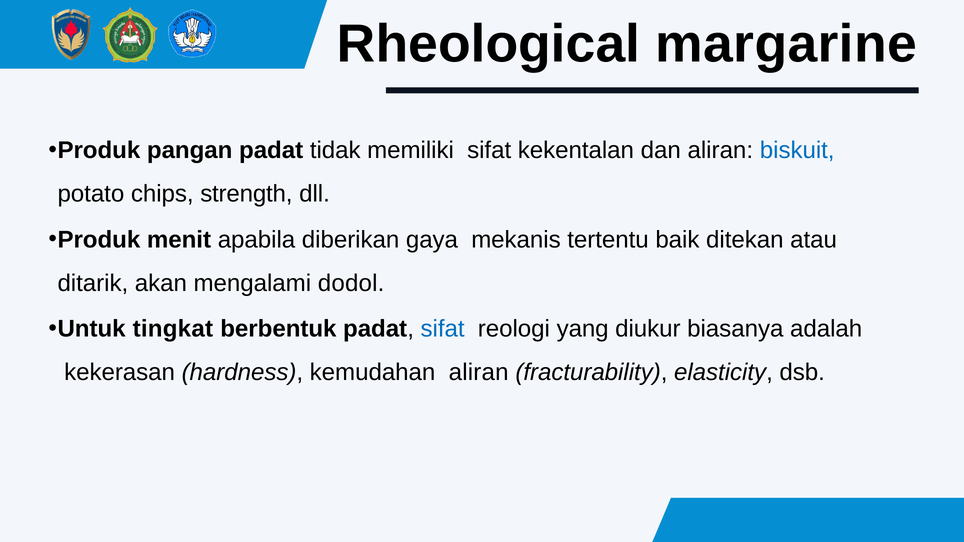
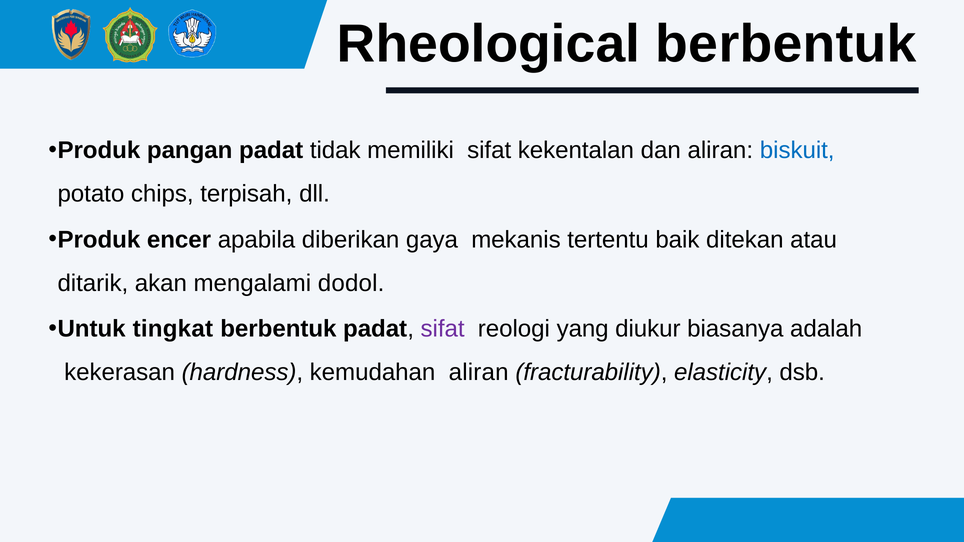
Rheological margarine: margarine -> berbentuk
strength: strength -> terpisah
menit: menit -> encer
sifat at (443, 329) colour: blue -> purple
